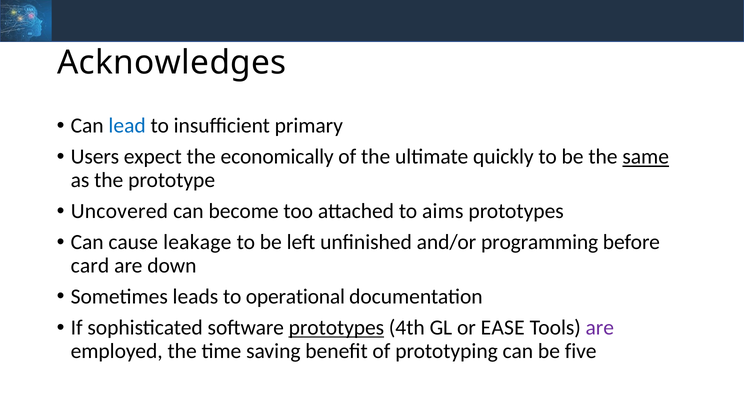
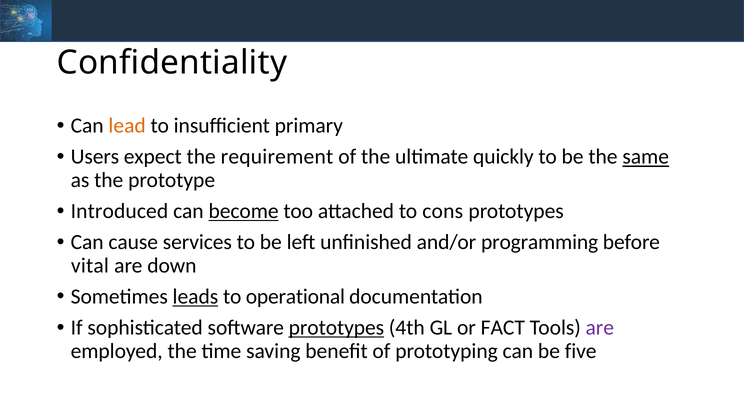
Acknowledges: Acknowledges -> Confidentiality
lead colour: blue -> orange
economically: economically -> requirement
Uncovered: Uncovered -> Introduced
become underline: none -> present
aims: aims -> cons
leakage: leakage -> services
card: card -> vital
leads underline: none -> present
EASE: EASE -> FACT
